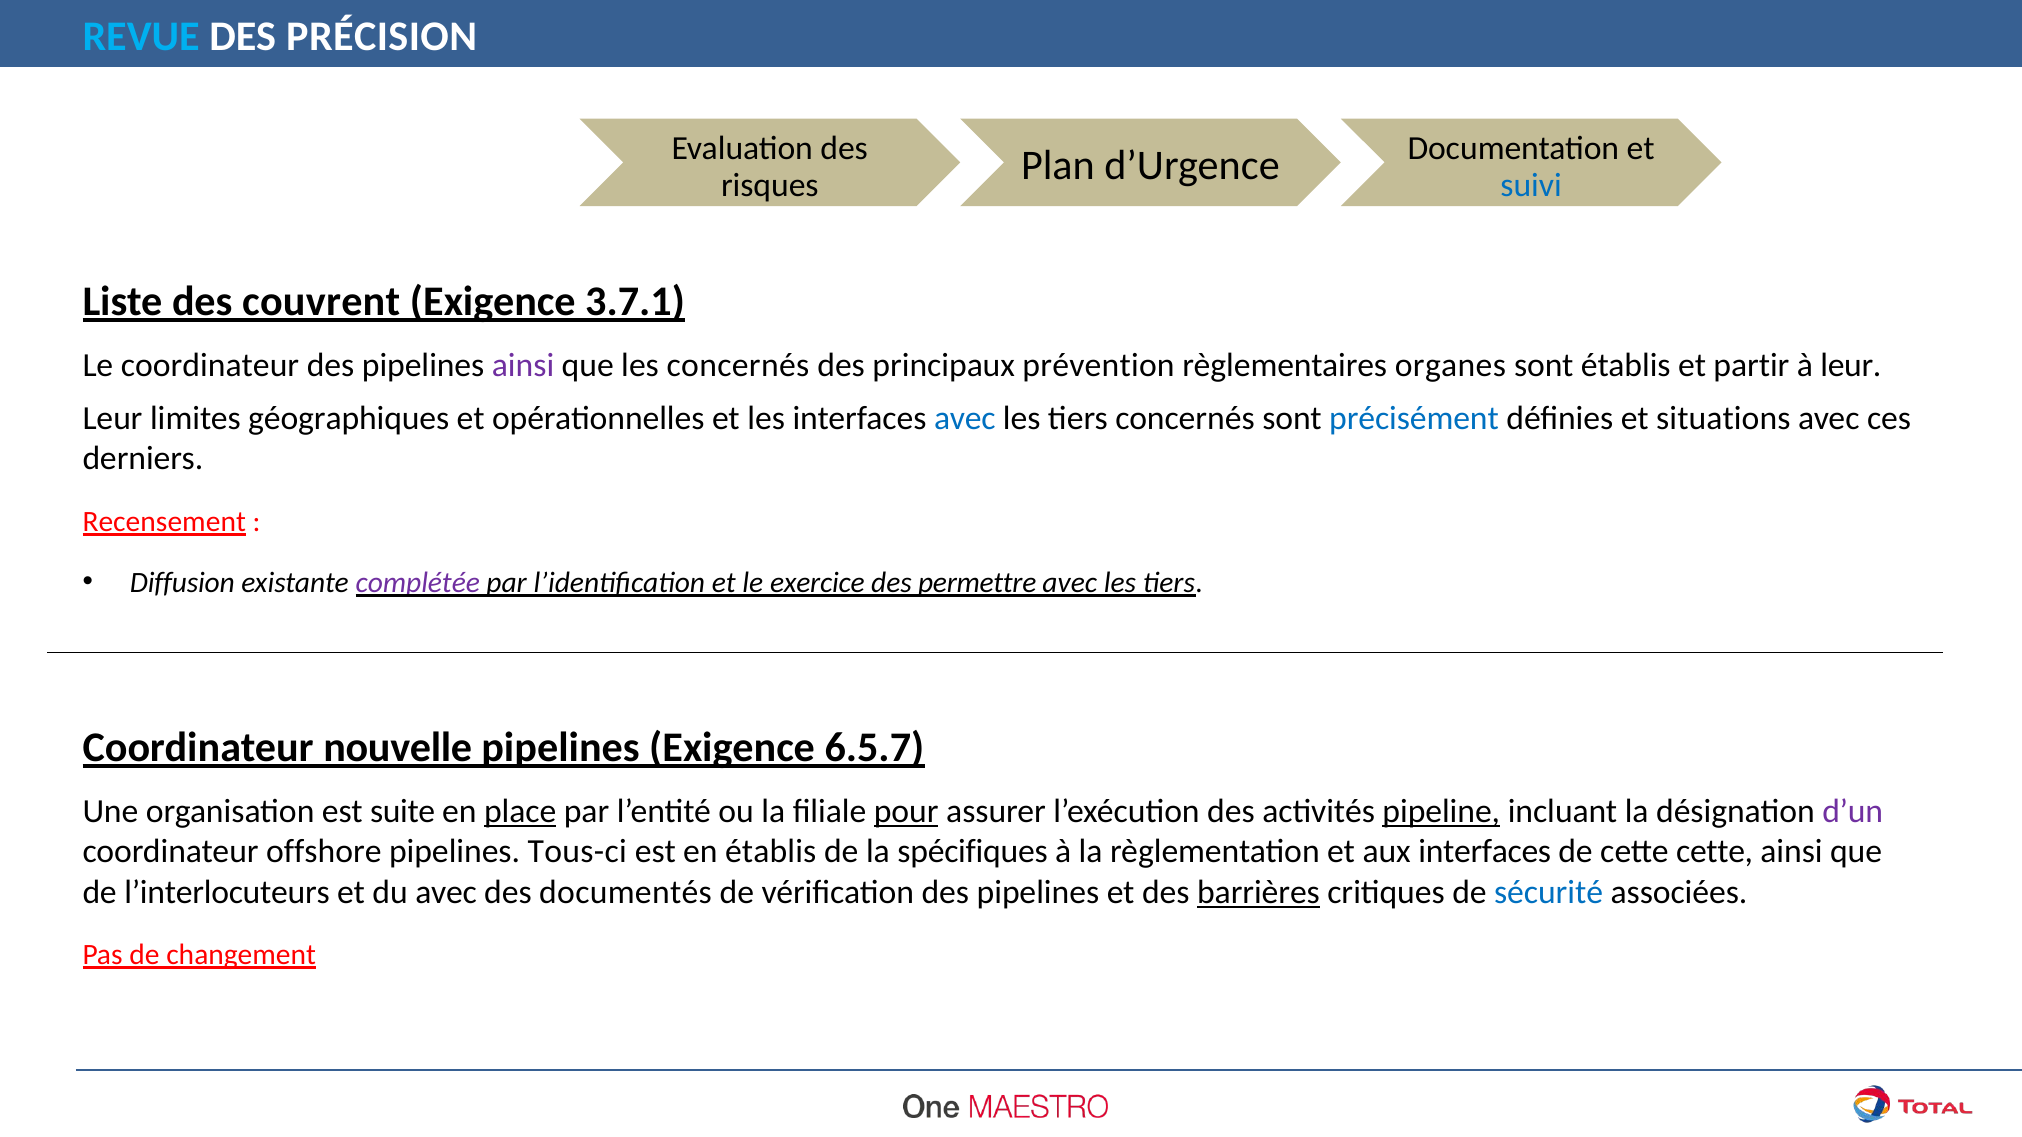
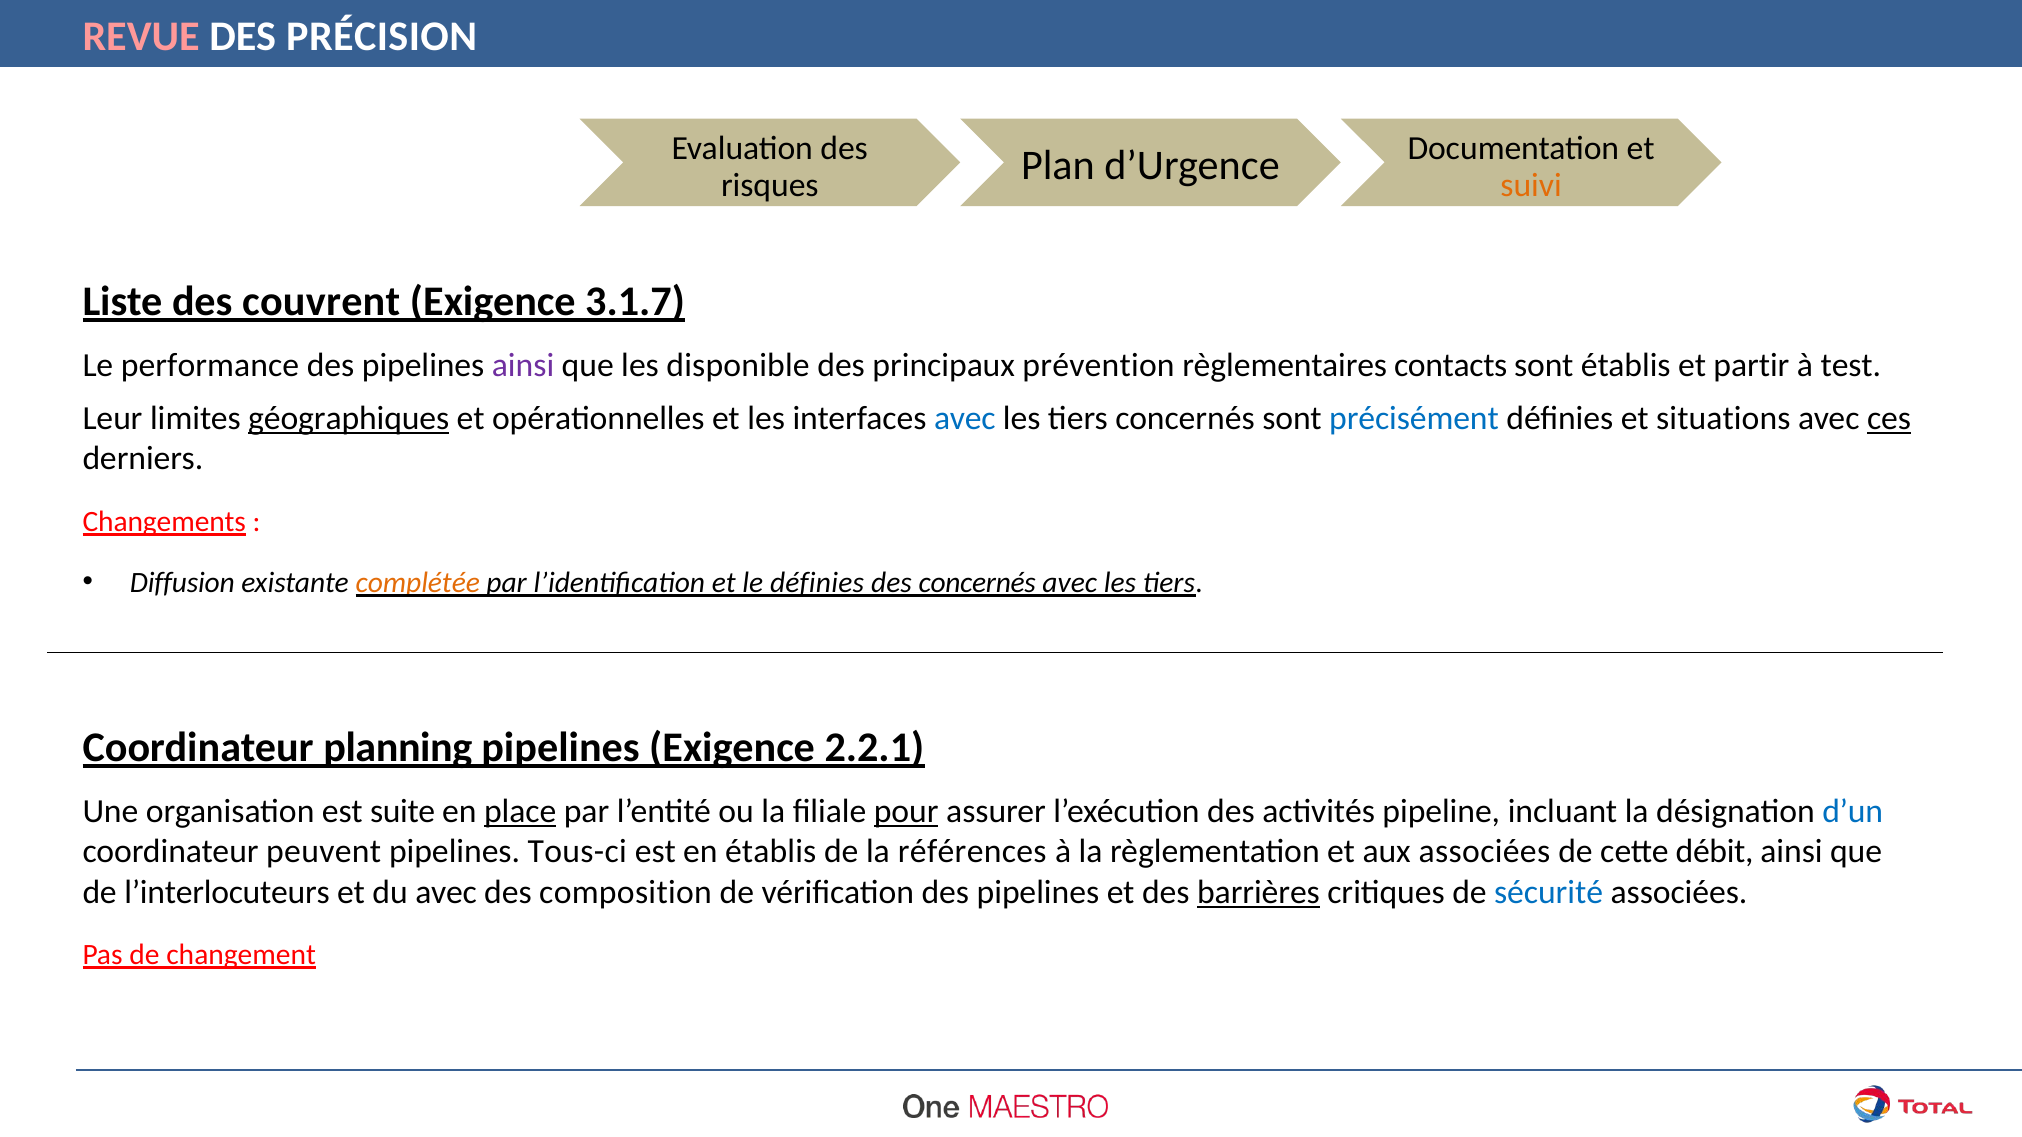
REVUE colour: light blue -> pink
suivi colour: blue -> orange
3.7.1: 3.7.1 -> 3.1.7
Le coordinateur: coordinateur -> performance
les concernés: concernés -> disponible
organes: organes -> contacts
à leur: leur -> test
géographiques underline: none -> present
ces underline: none -> present
Recensement: Recensement -> Changements
complétée colour: purple -> orange
le exercice: exercice -> définies
des permettre: permettre -> concernés
nouvelle: nouvelle -> planning
6.5.7: 6.5.7 -> 2.2.1
pipeline underline: present -> none
d’un colour: purple -> blue
offshore: offshore -> peuvent
spécifiques: spécifiques -> références
aux interfaces: interfaces -> associées
cette cette: cette -> débit
documentés: documentés -> composition
